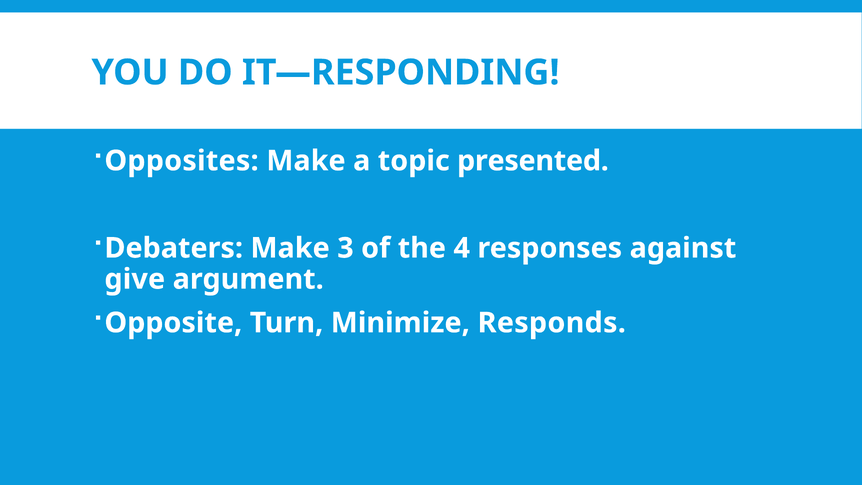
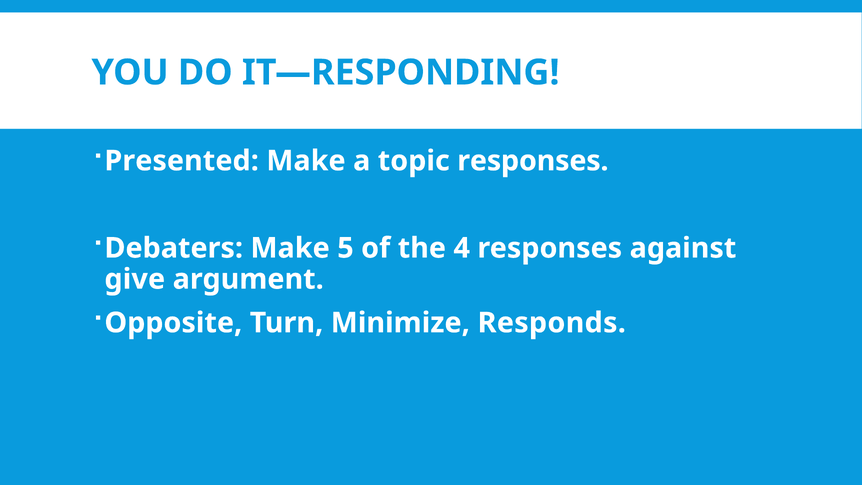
Opposites: Opposites -> Presented
topic presented: presented -> responses
3: 3 -> 5
